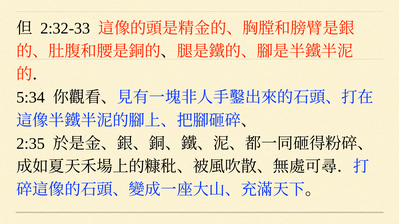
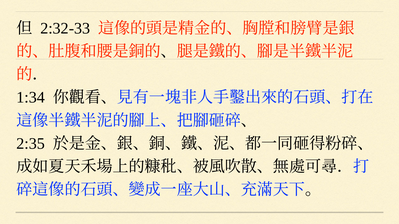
5:34: 5:34 -> 1:34
